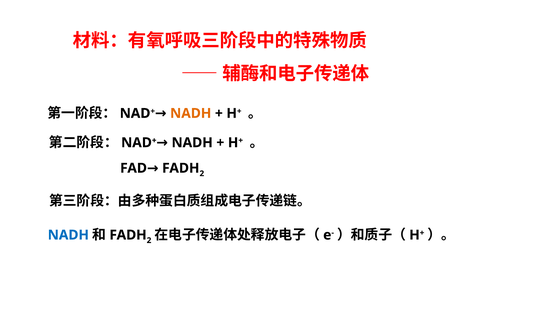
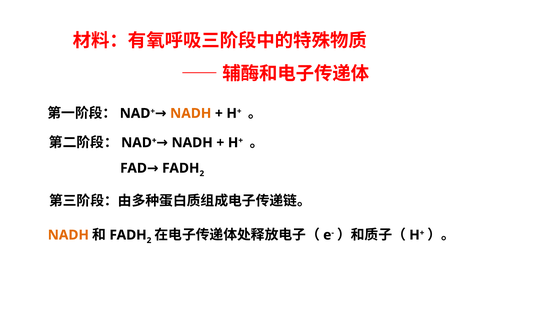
NADH at (68, 235) colour: blue -> orange
